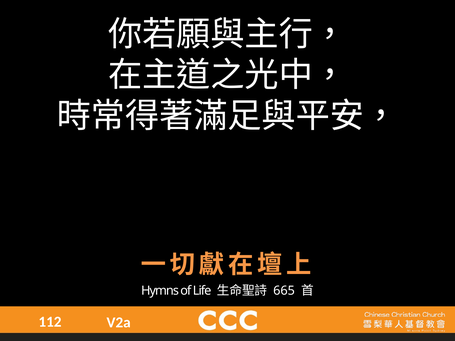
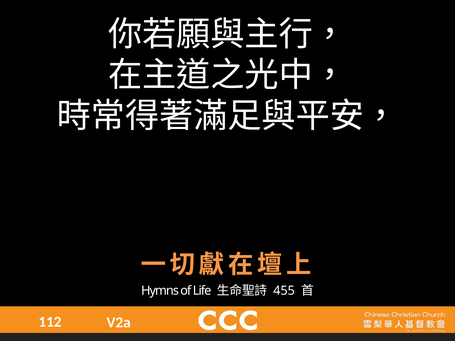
665: 665 -> 455
